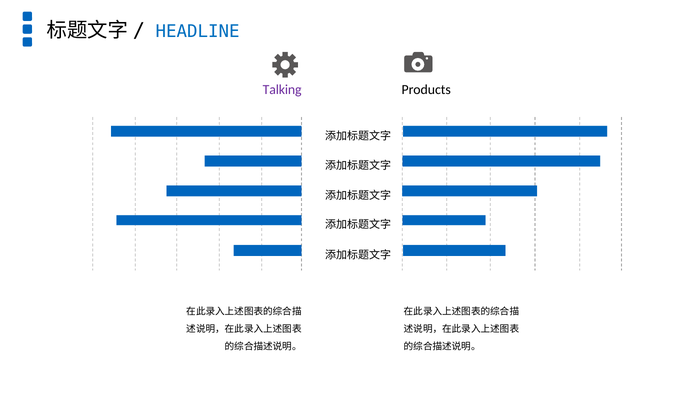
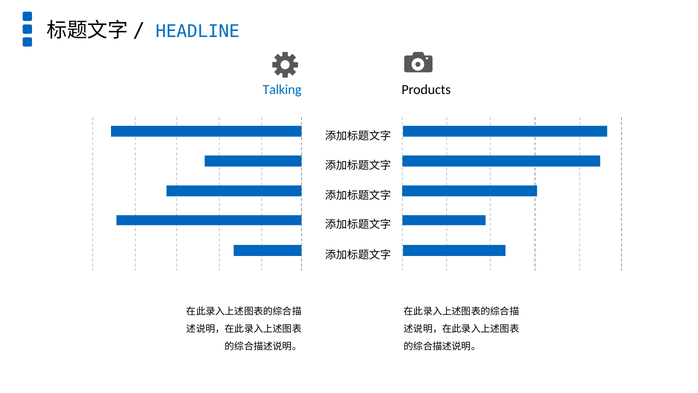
Talking colour: purple -> blue
